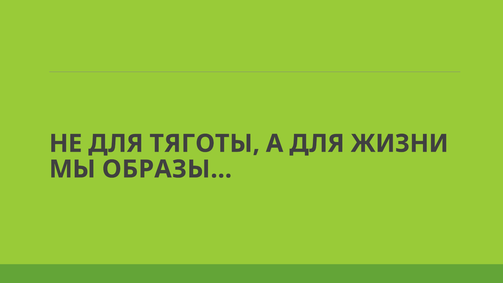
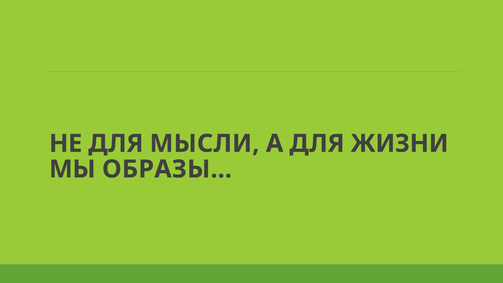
ТЯГОТЫ: ТЯГОТЫ -> МЫСЛИ
